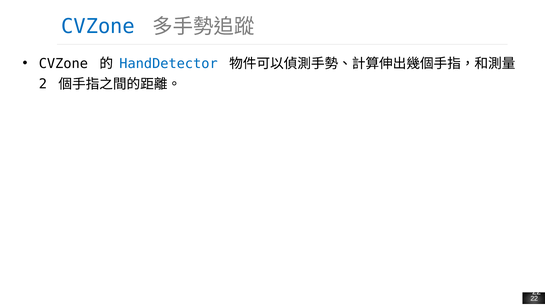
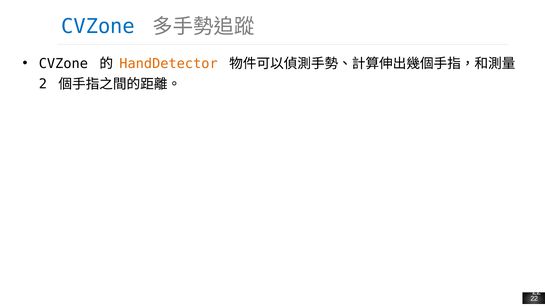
HandDetector colour: blue -> orange
